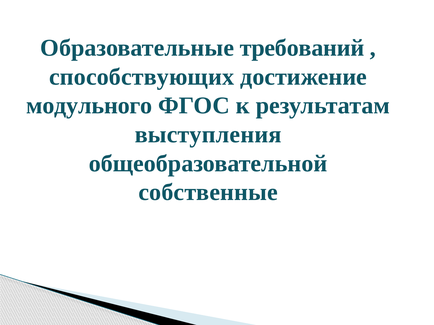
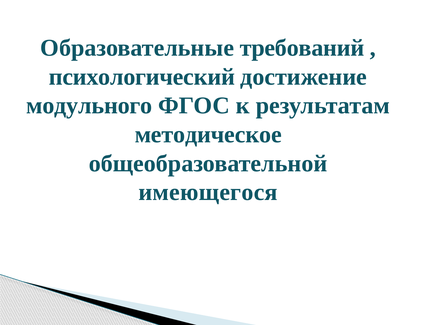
способствующих: способствующих -> психологический
выступления: выступления -> методическое
собственные: собственные -> имеющегося
